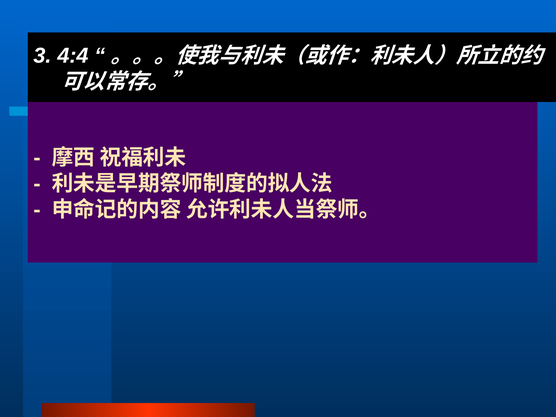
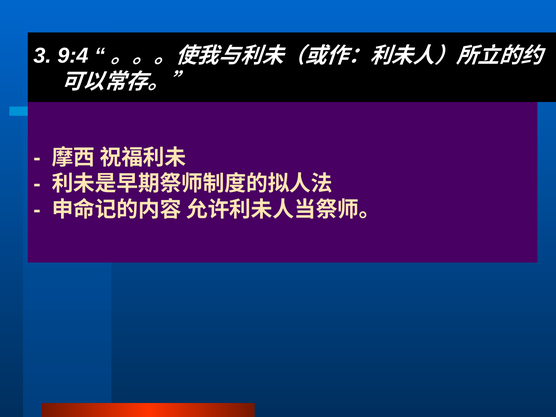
4:4: 4:4 -> 9:4
